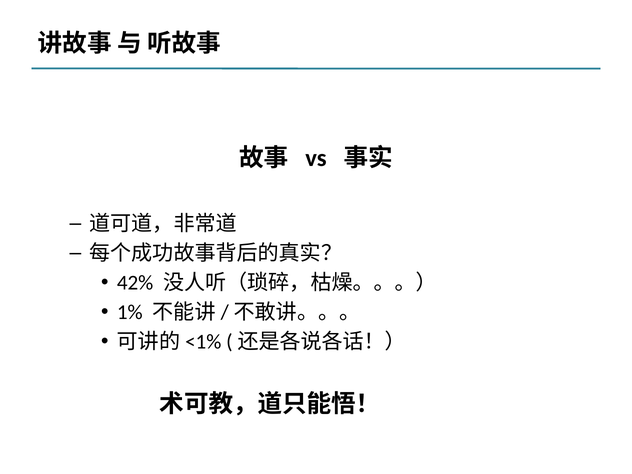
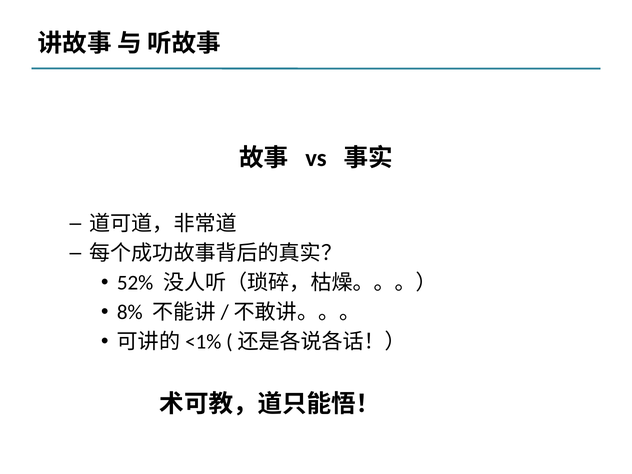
42%: 42% -> 52%
1%: 1% -> 8%
